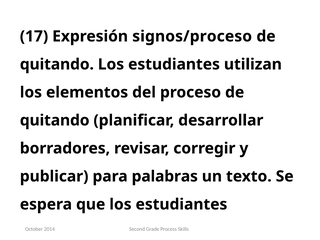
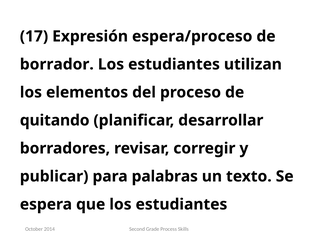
signos/proceso: signos/proceso -> espera/proceso
quitando at (57, 64): quitando -> borrador
